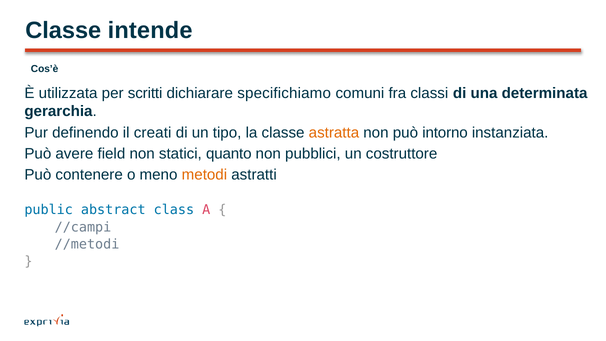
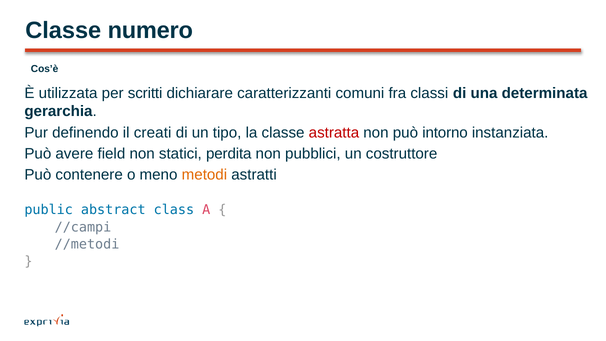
intende: intende -> numero
specifichiamo: specifichiamo -> caratterizzanti
astratta colour: orange -> red
quanto: quanto -> perdita
